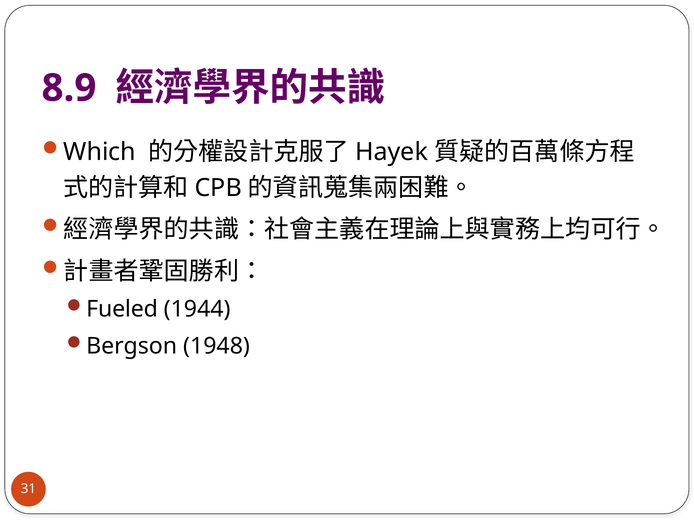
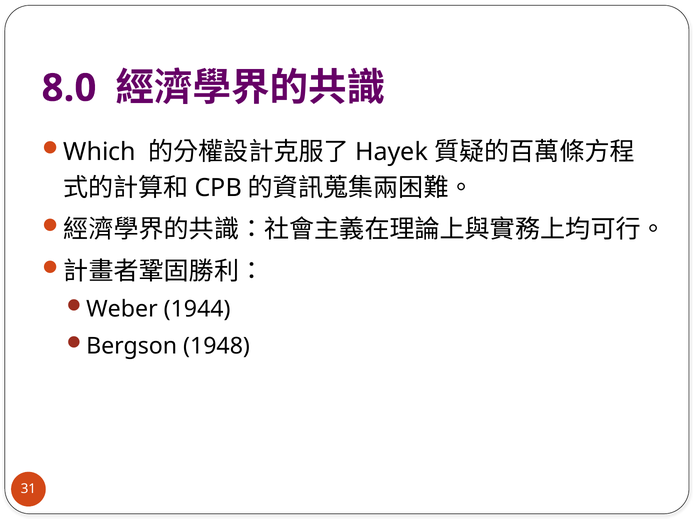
8.9: 8.9 -> 8.0
Fueled: Fueled -> Weber
